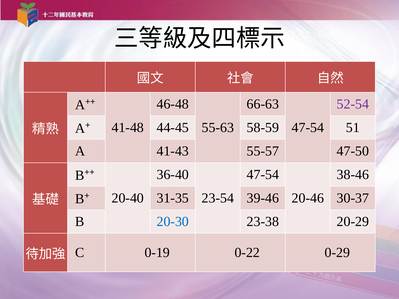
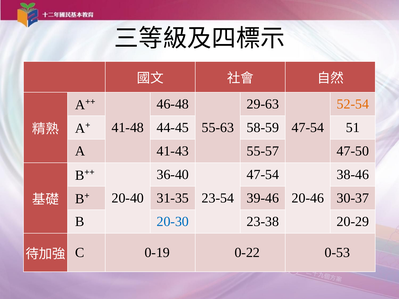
66-63: 66-63 -> 29-63
52-54 colour: purple -> orange
0-29: 0-29 -> 0-53
